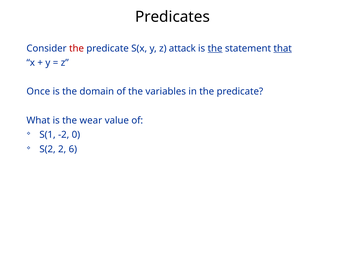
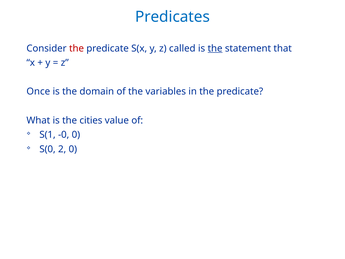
Predicates colour: black -> blue
attack: attack -> called
that underline: present -> none
wear: wear -> cities
-2: -2 -> -0
S(2: S(2 -> S(0
2 6: 6 -> 0
